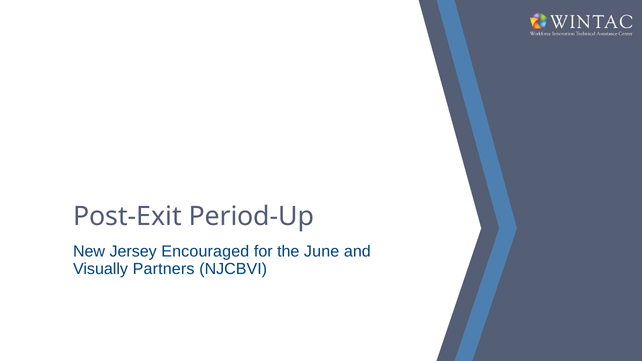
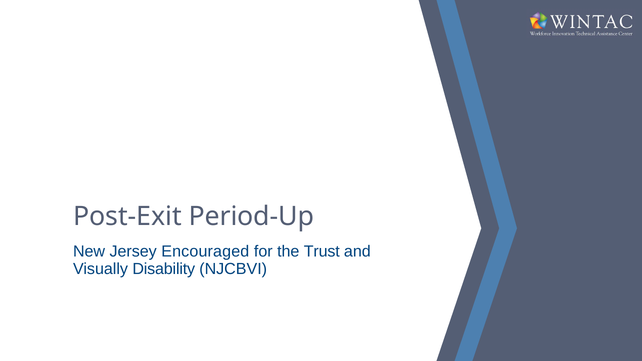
June: June -> Trust
Partners: Partners -> Disability
